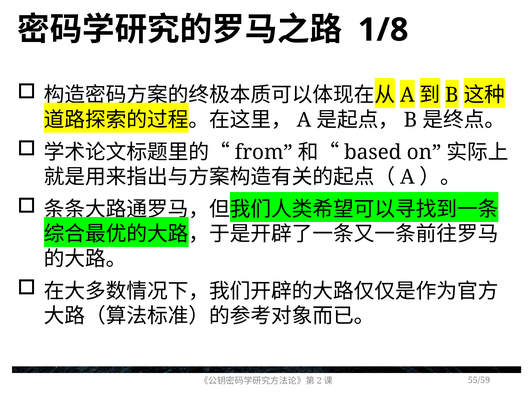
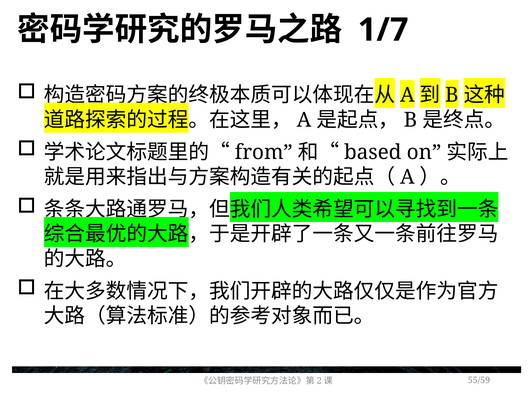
1/8: 1/8 -> 1/7
